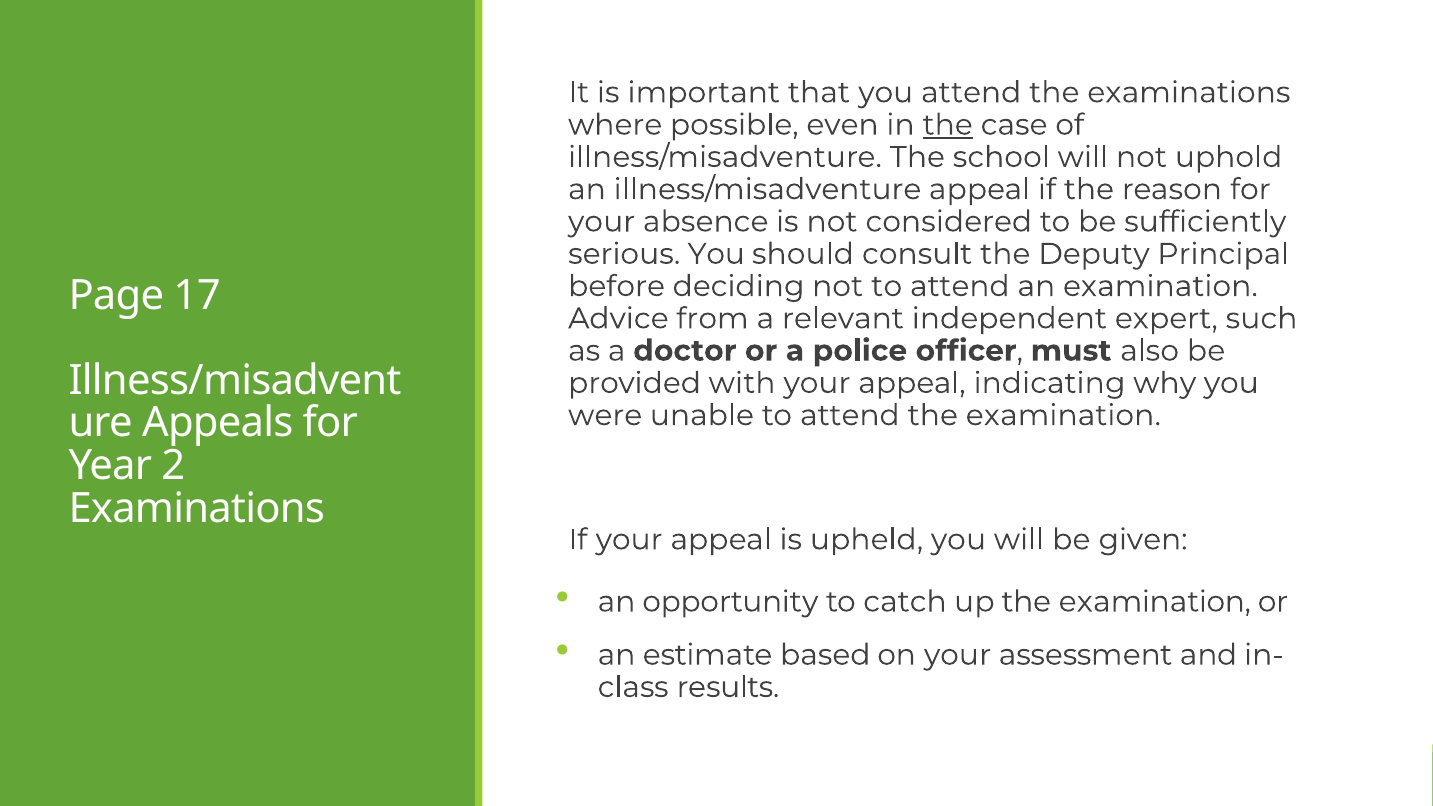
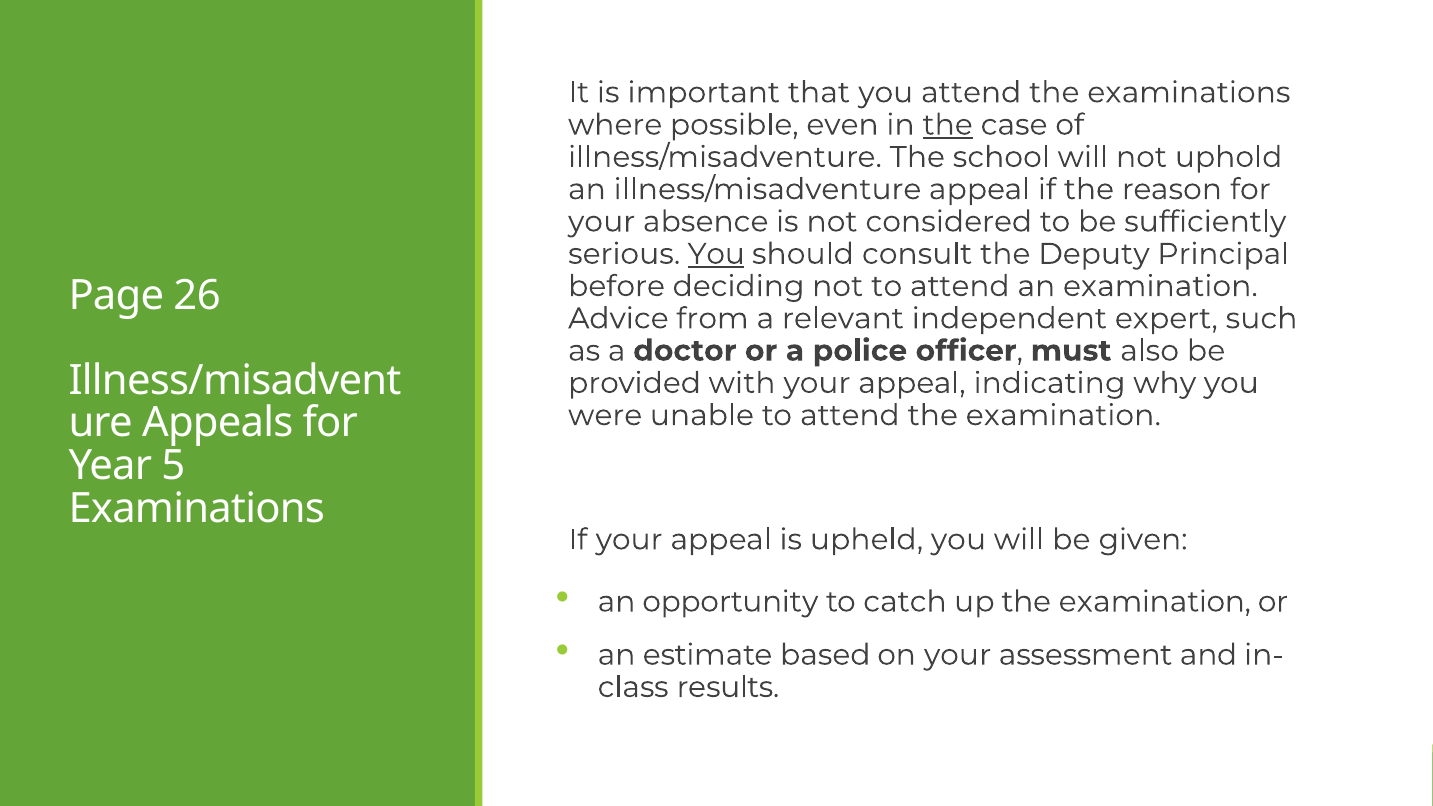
You at (716, 254) underline: none -> present
17: 17 -> 26
2: 2 -> 5
